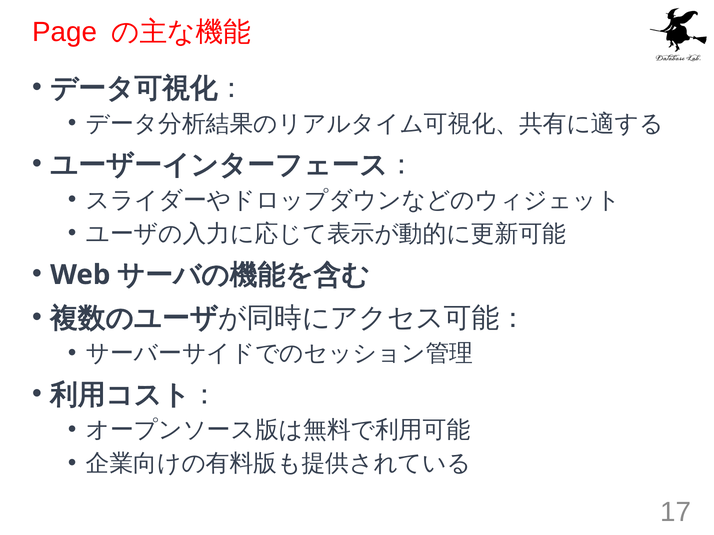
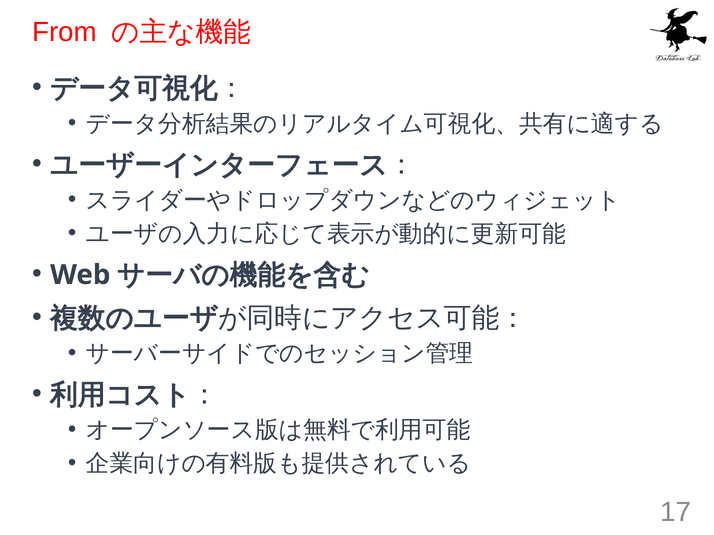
Page: Page -> From
